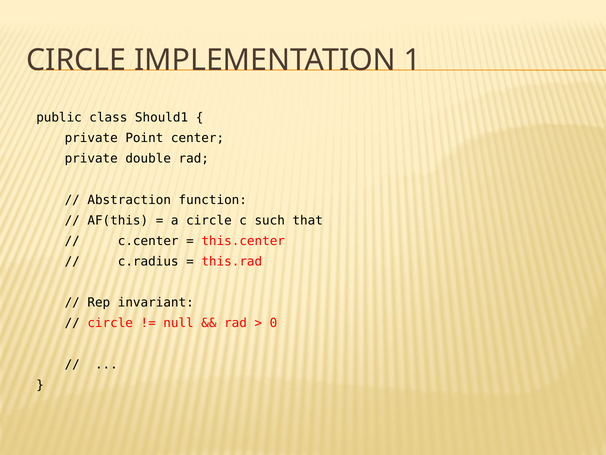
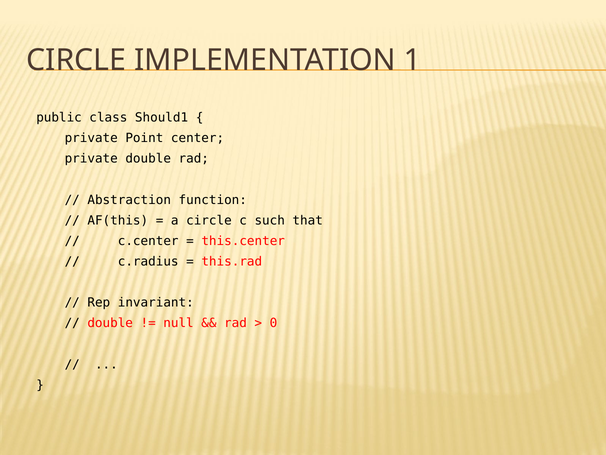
circle at (110, 323): circle -> double
